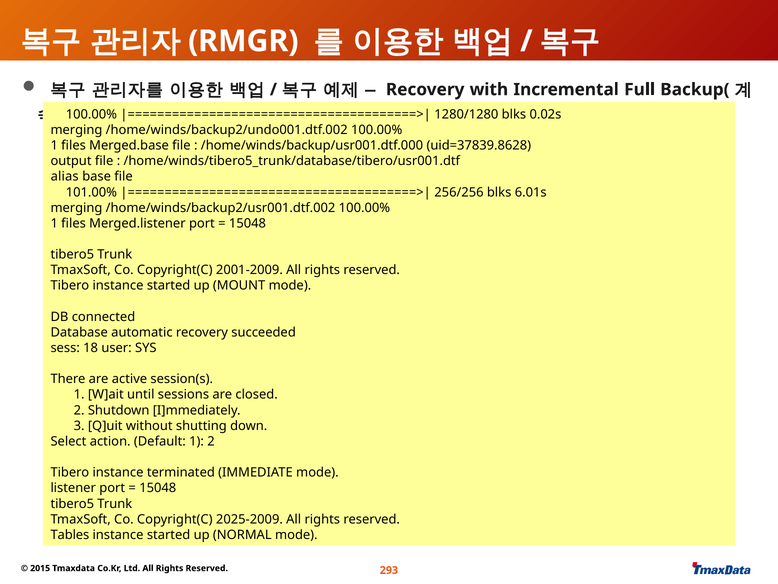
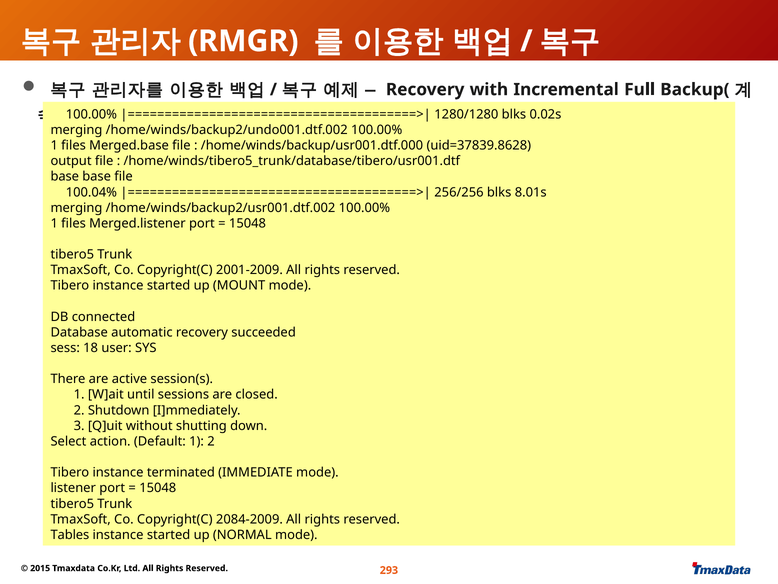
alias at (65, 177): alias -> base
101.00%: 101.00% -> 100.04%
6.01s: 6.01s -> 8.01s
2025-2009: 2025-2009 -> 2084-2009
